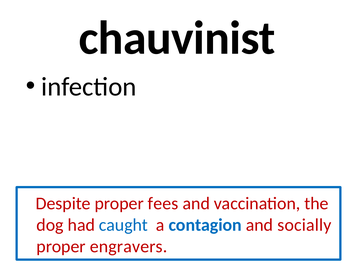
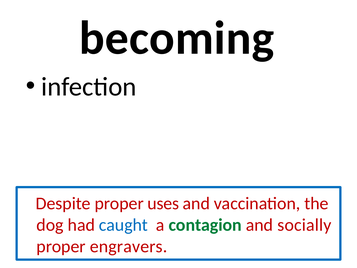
chauvinist: chauvinist -> becoming
fees: fees -> uses
contagion colour: blue -> green
